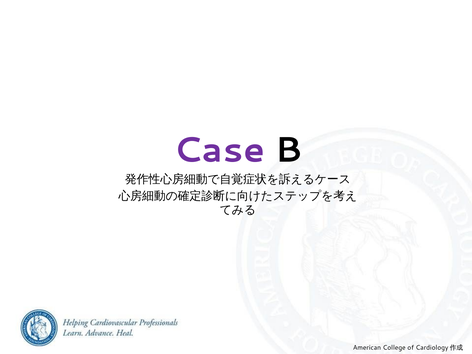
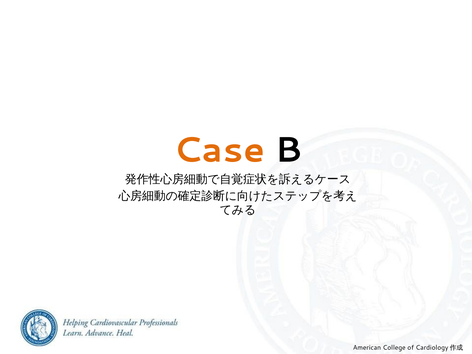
Case colour: purple -> orange
